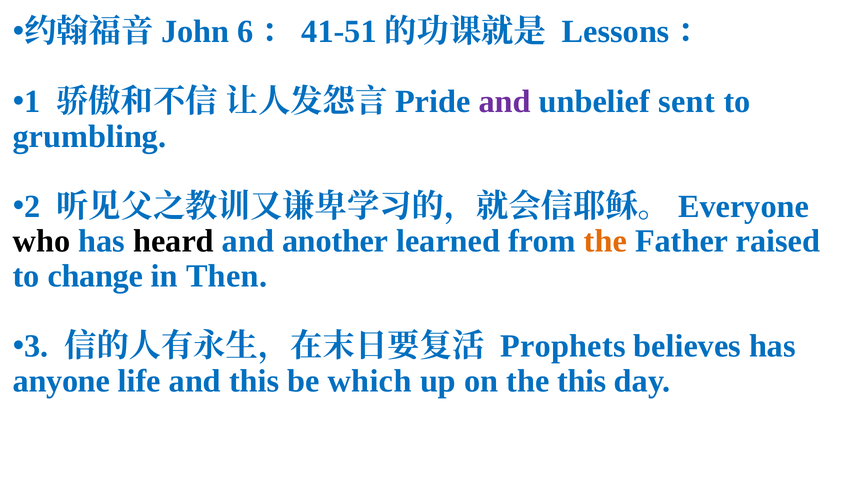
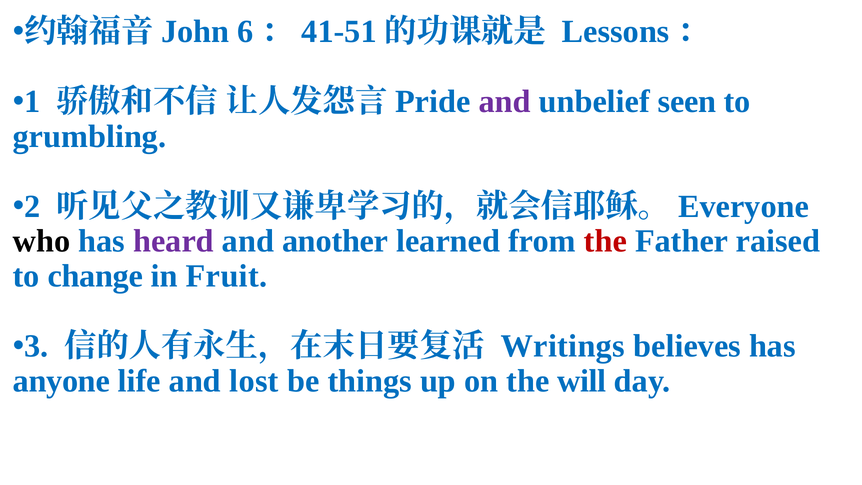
sent: sent -> seen
heard colour: black -> purple
the at (605, 241) colour: orange -> red
Then: Then -> Fruit
Prophets: Prophets -> Writings
and this: this -> lost
which: which -> things
the this: this -> will
